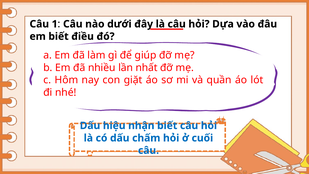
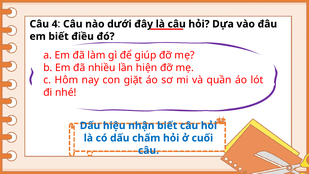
1: 1 -> 4
nhất: nhất -> hiện
